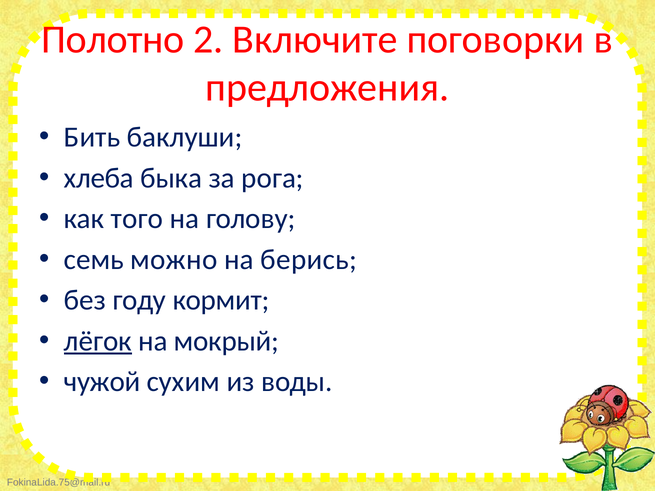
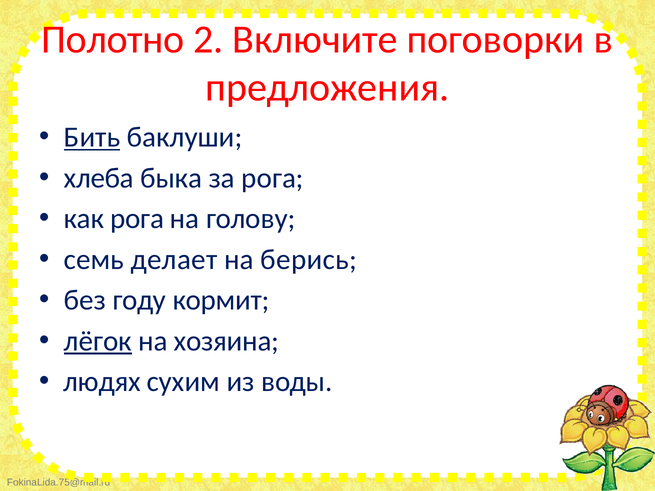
Бить underline: none -> present
как того: того -> рога
можно: можно -> делает
мокрый: мокрый -> хозяина
чужой: чужой -> людях
